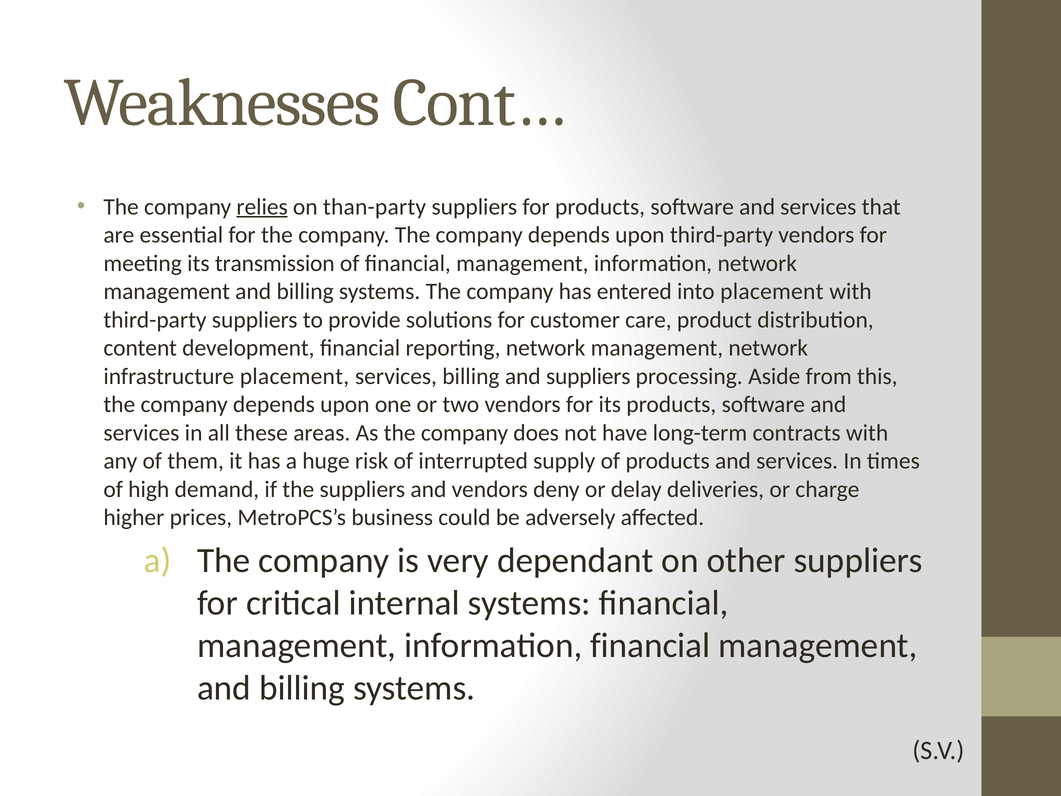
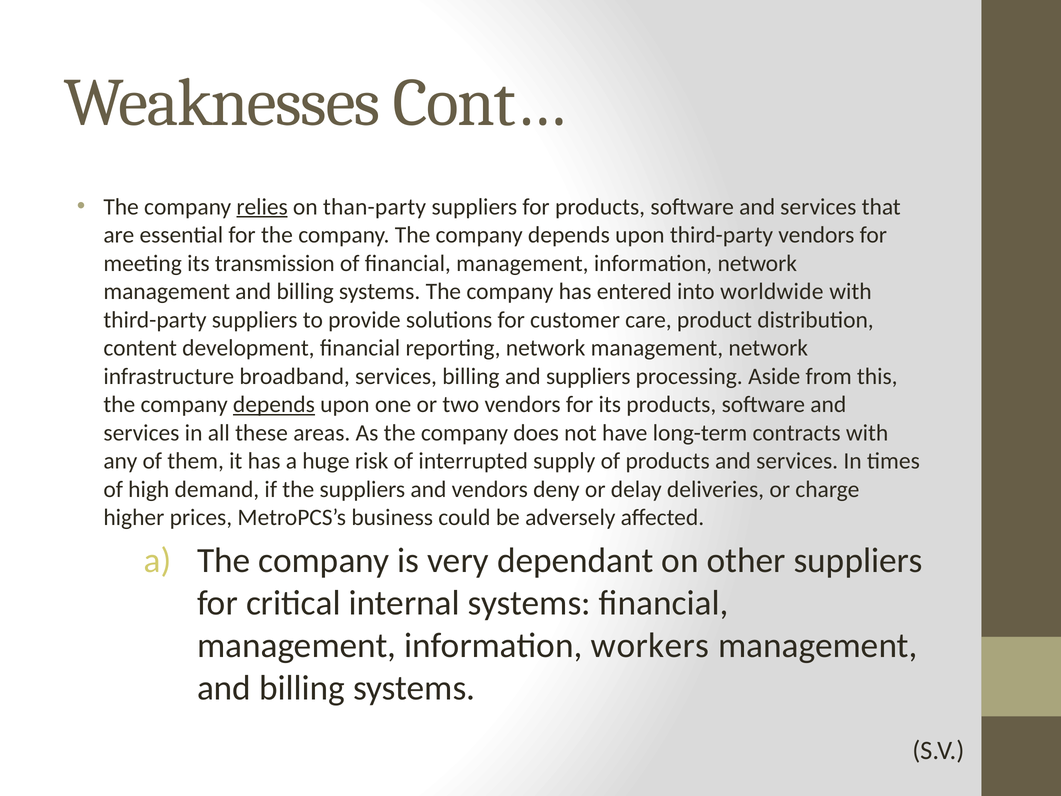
into placement: placement -> worldwide
infrastructure placement: placement -> broadband
depends at (274, 404) underline: none -> present
information financial: financial -> workers
